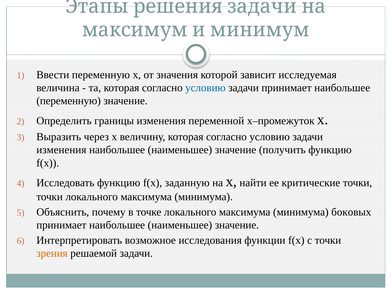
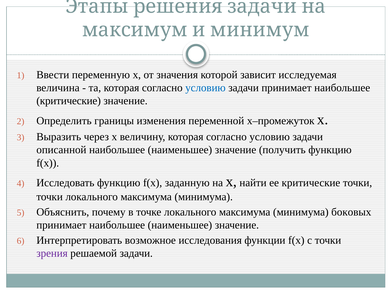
переменную at (69, 101): переменную -> критические
изменения at (61, 150): изменения -> описанной
зрения colour: orange -> purple
